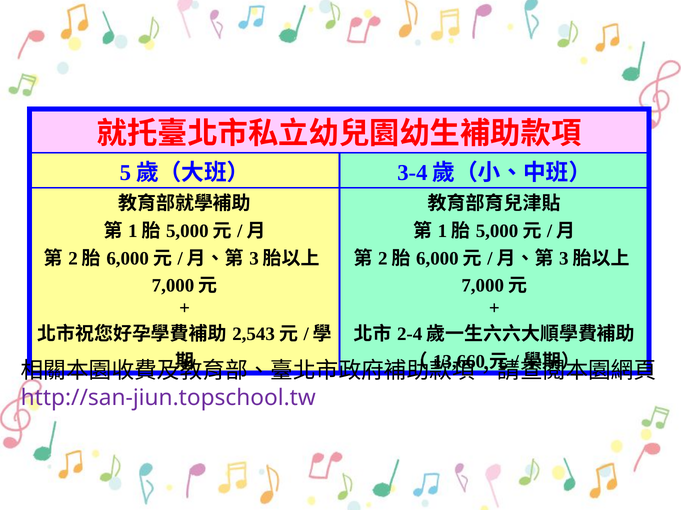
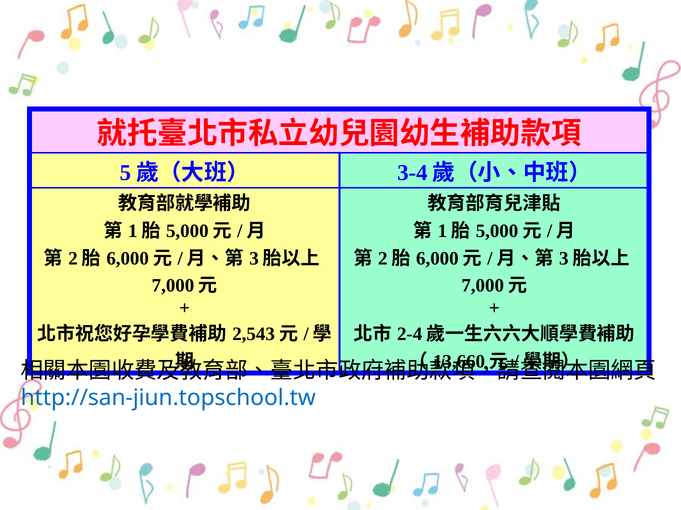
http://san-jiun.topschool.tw colour: purple -> blue
